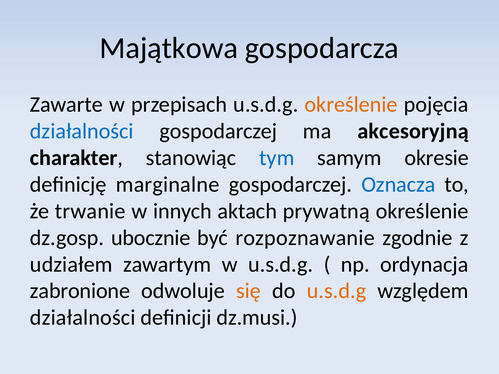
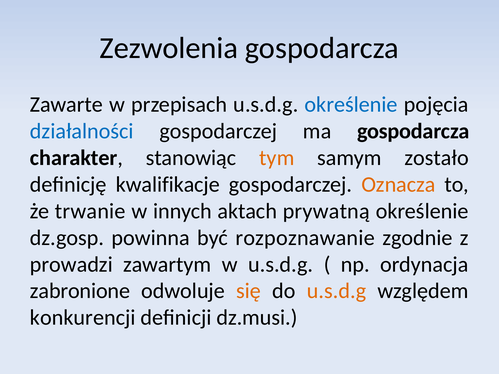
Majątkowa: Majątkowa -> Zezwolenia
określenie at (351, 105) colour: orange -> blue
ma akcesoryjną: akcesoryjną -> gospodarcza
tym colour: blue -> orange
okresie: okresie -> zostało
marginalne: marginalne -> kwalifikacje
Oznacza colour: blue -> orange
ubocznie: ubocznie -> powinna
udziałem: udziałem -> prowadzi
działalności at (83, 318): działalności -> konkurencji
